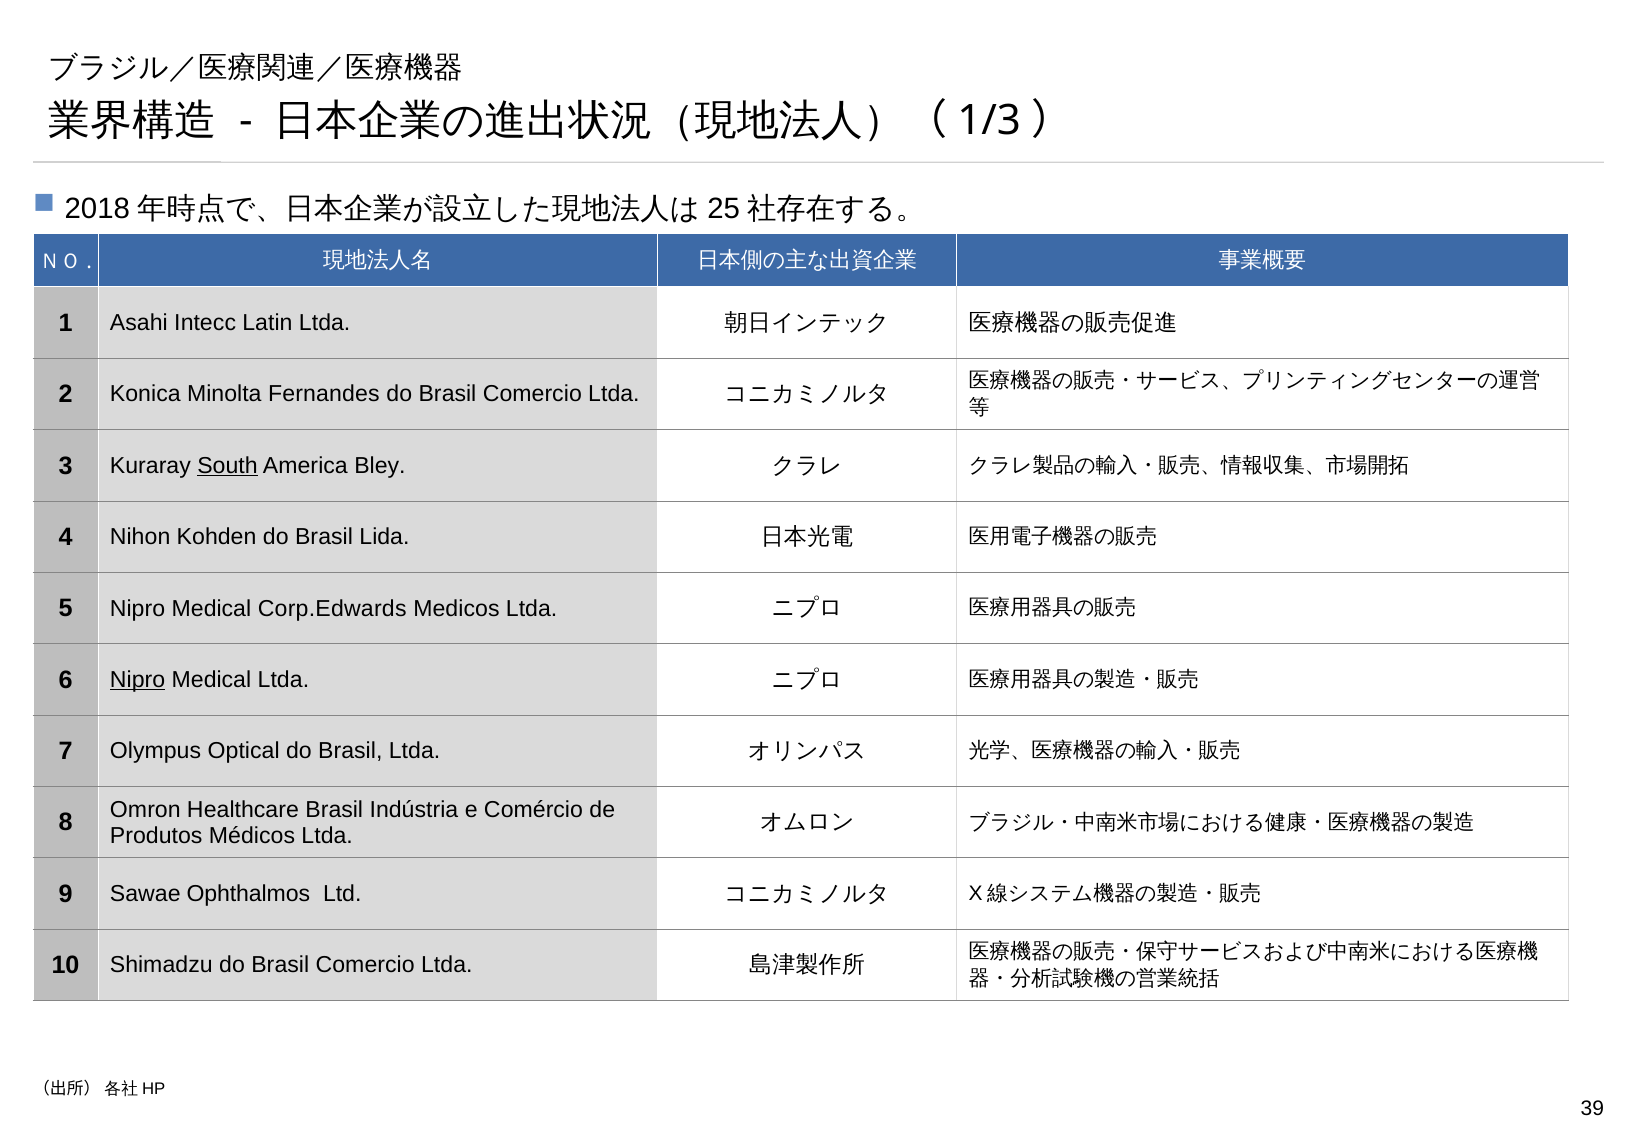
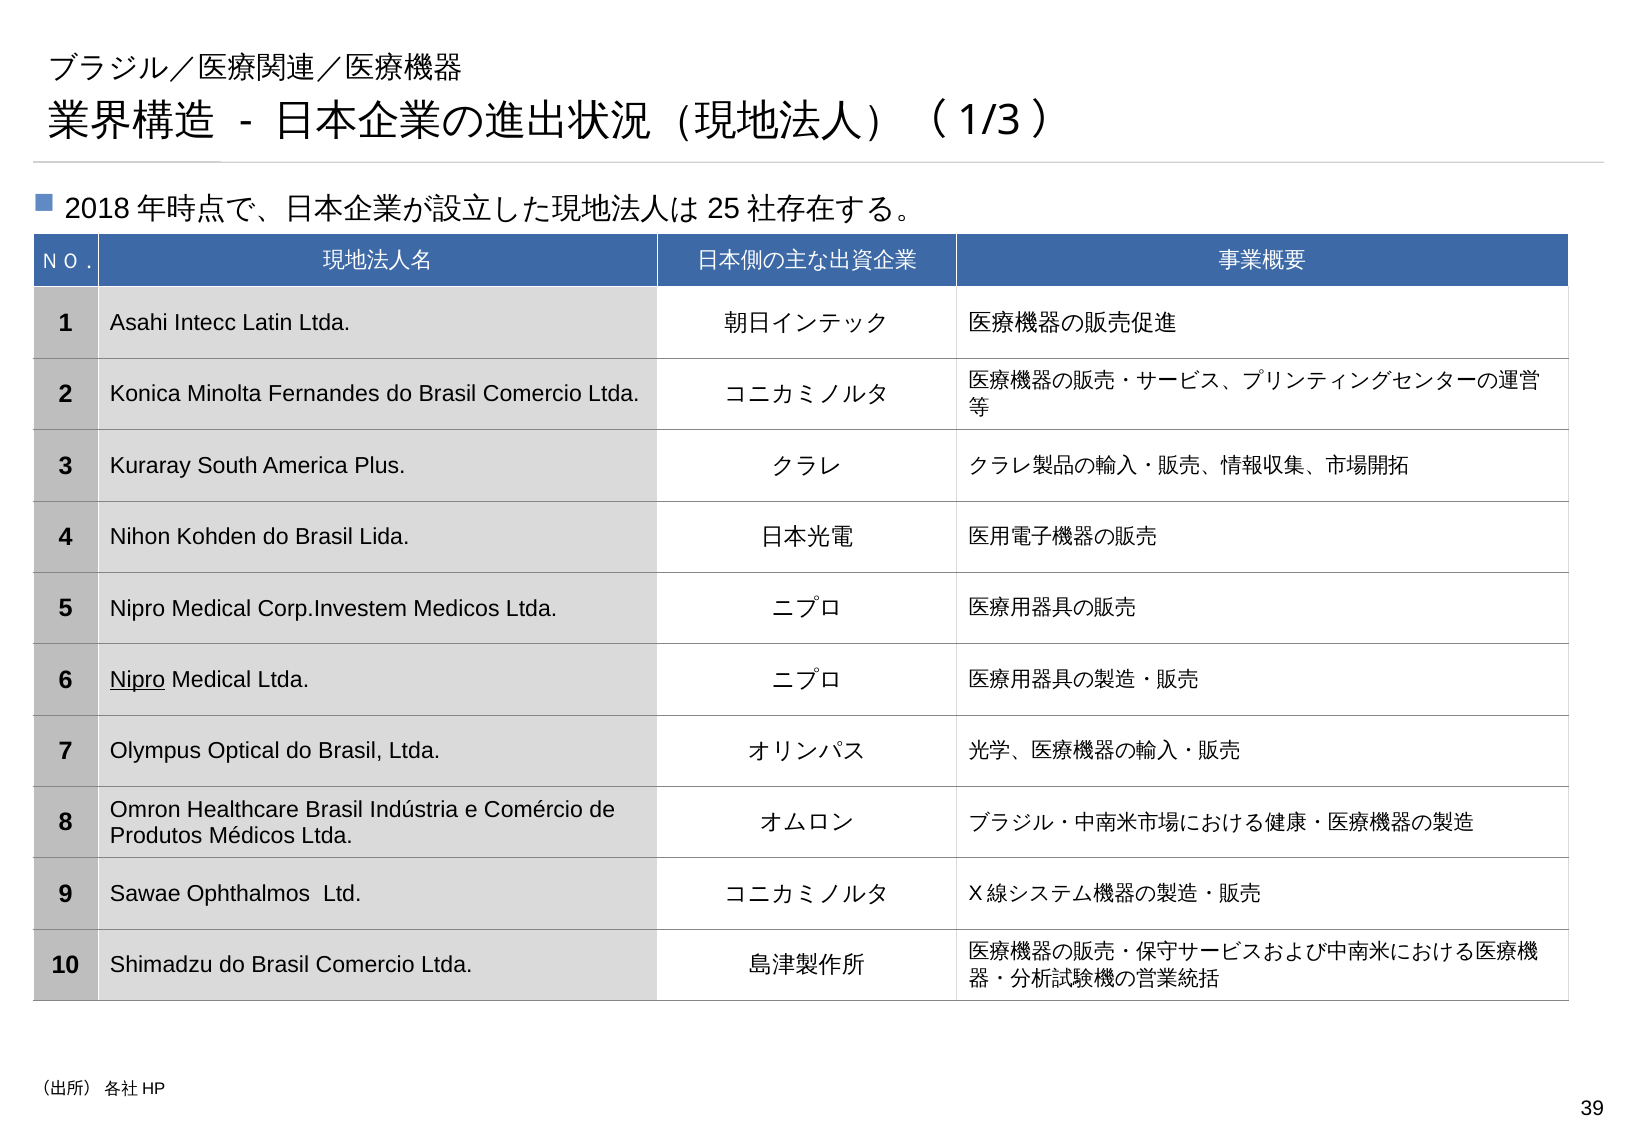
South underline: present -> none
Bley: Bley -> Plus
Corp.Edwards: Corp.Edwards -> Corp.Investem
